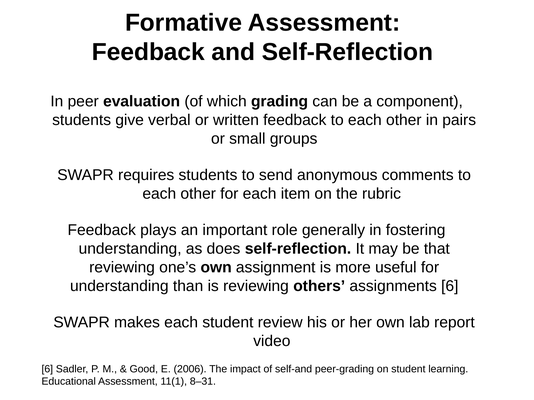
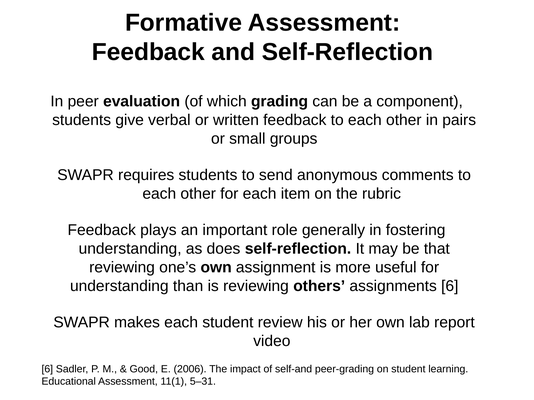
8–31: 8–31 -> 5–31
